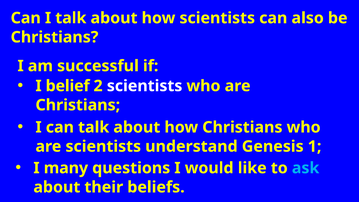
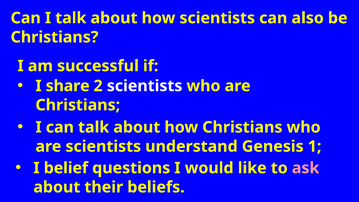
belief: belief -> share
many: many -> belief
ask colour: light blue -> pink
